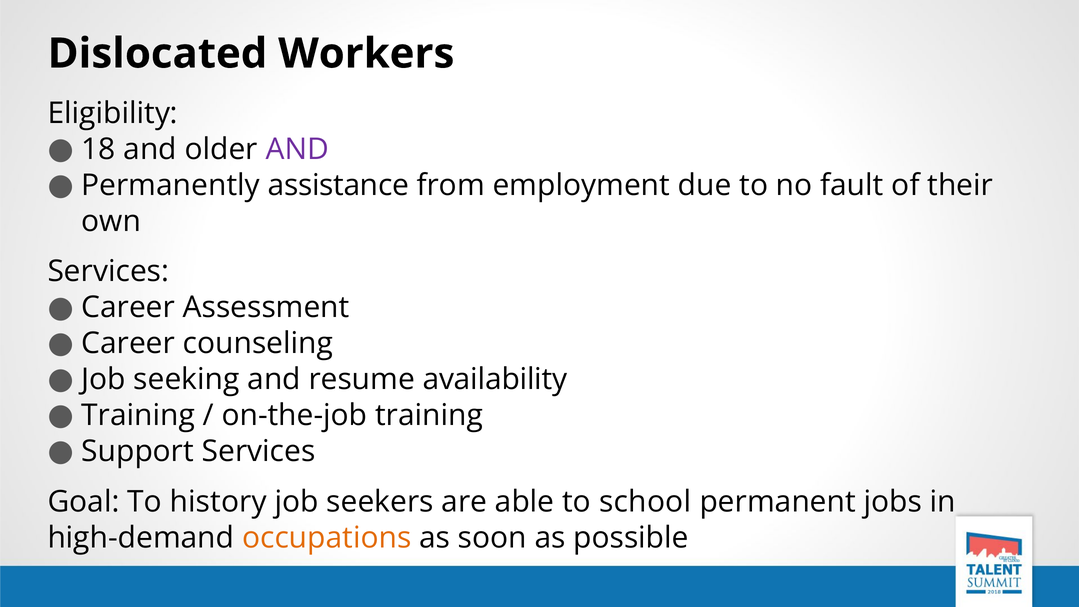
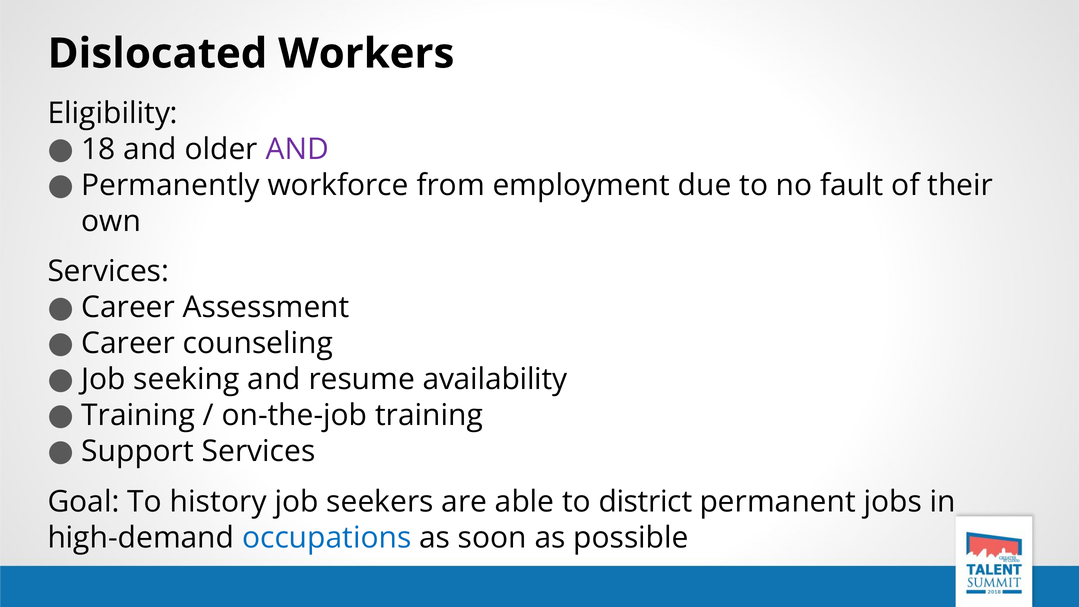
assistance: assistance -> workforce
school: school -> district
occupations colour: orange -> blue
